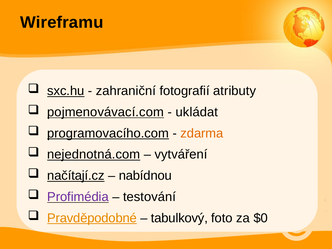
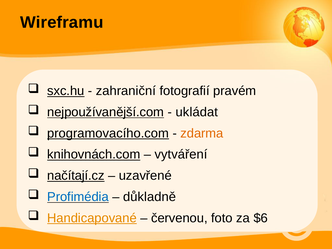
atributy: atributy -> pravém
pojmenovávací.com: pojmenovávací.com -> nejpoužívanější.com
nejednotná.com: nejednotná.com -> knihovnách.com
nabídnou: nabídnou -> uzavřené
Profimédia colour: purple -> blue
testování: testování -> důkladně
Pravděpodobné: Pravděpodobné -> Handicapované
tabulkový: tabulkový -> červenou
$0: $0 -> $6
